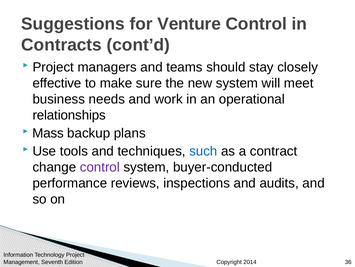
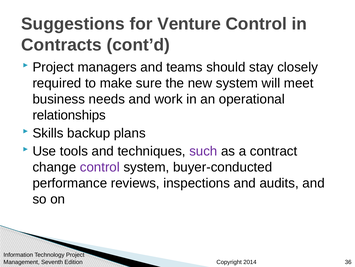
effective: effective -> required
Mass: Mass -> Skills
such colour: blue -> purple
